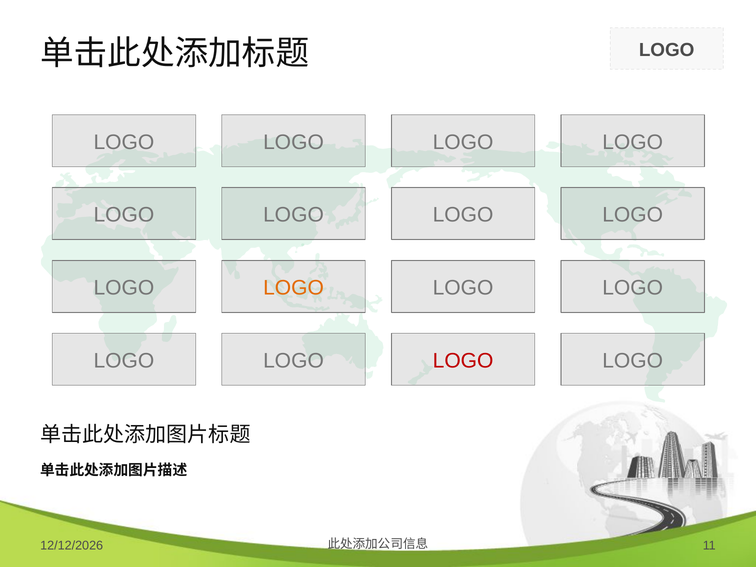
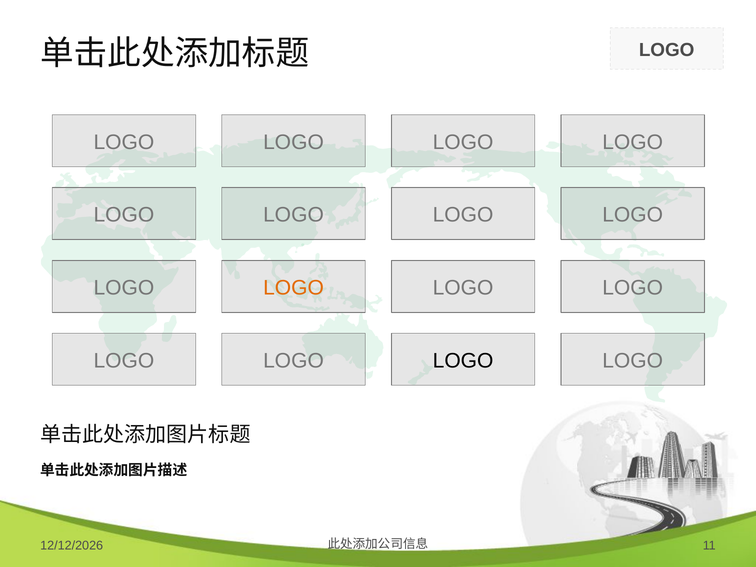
LOGO at (463, 361) colour: red -> black
